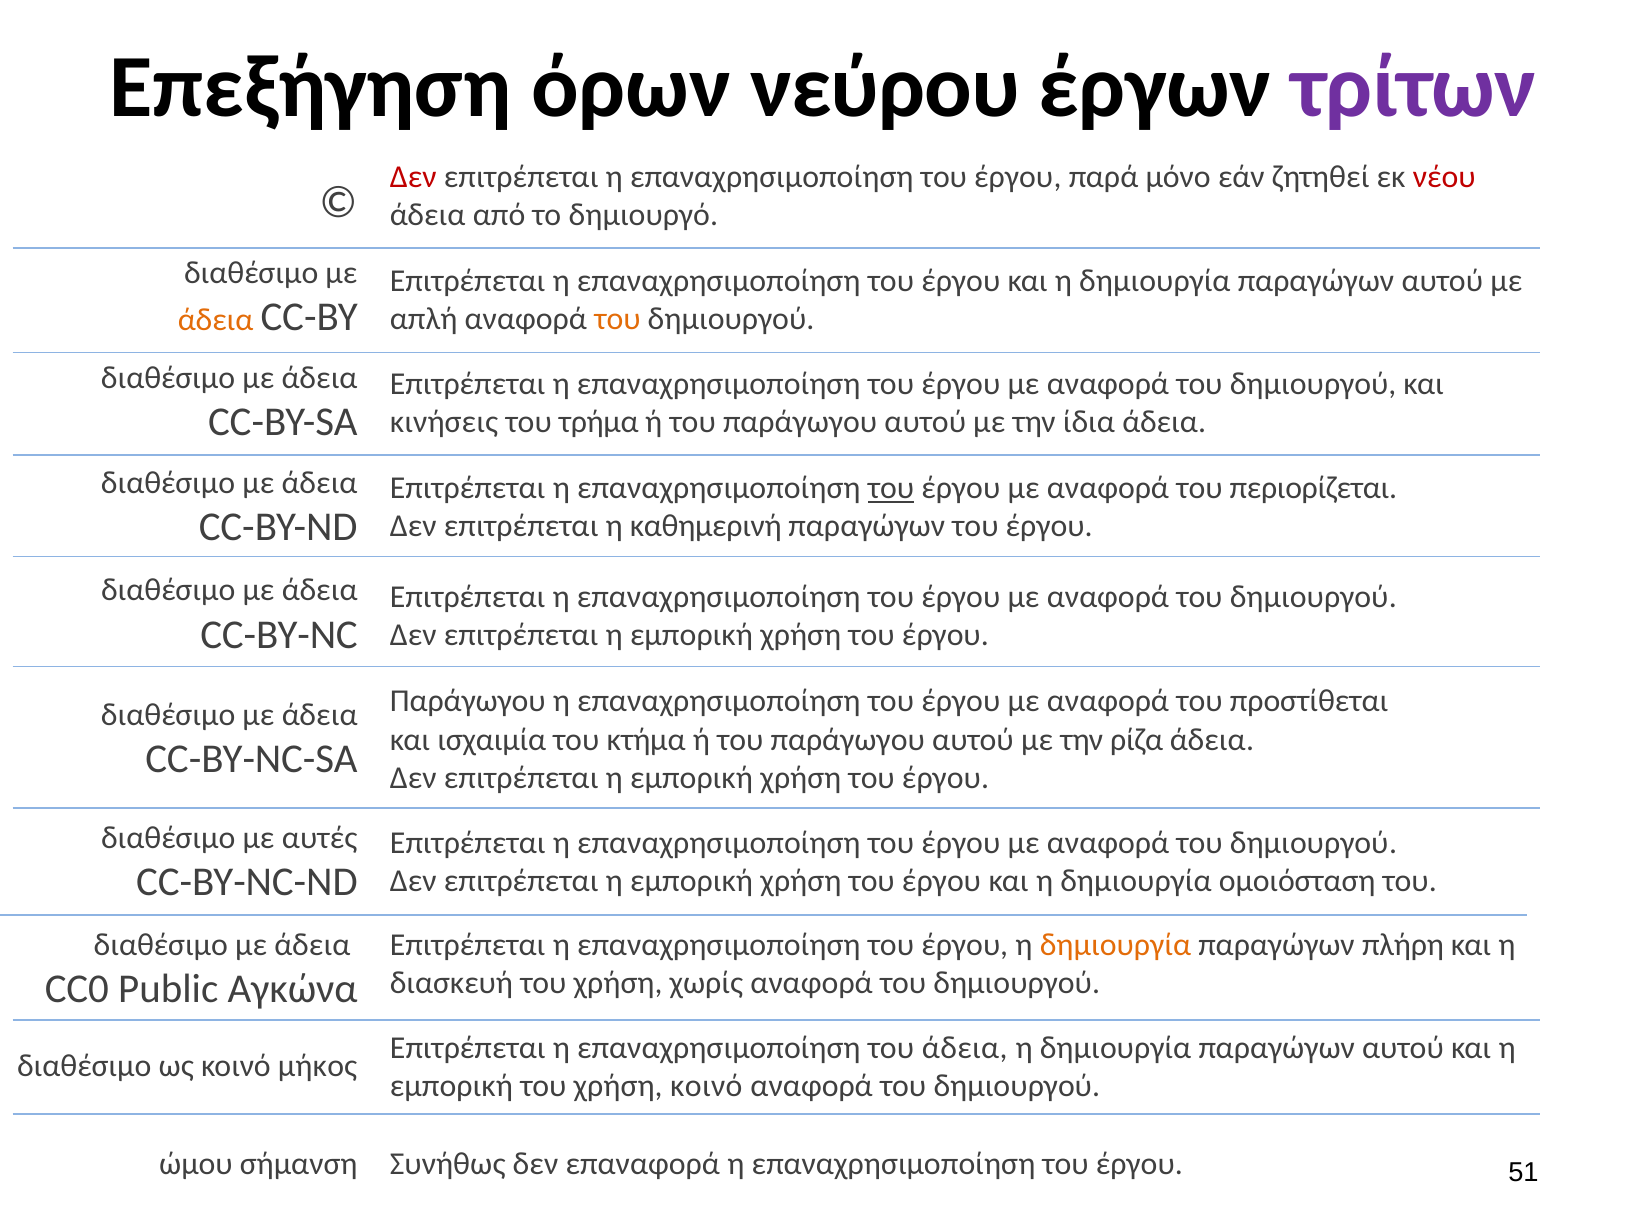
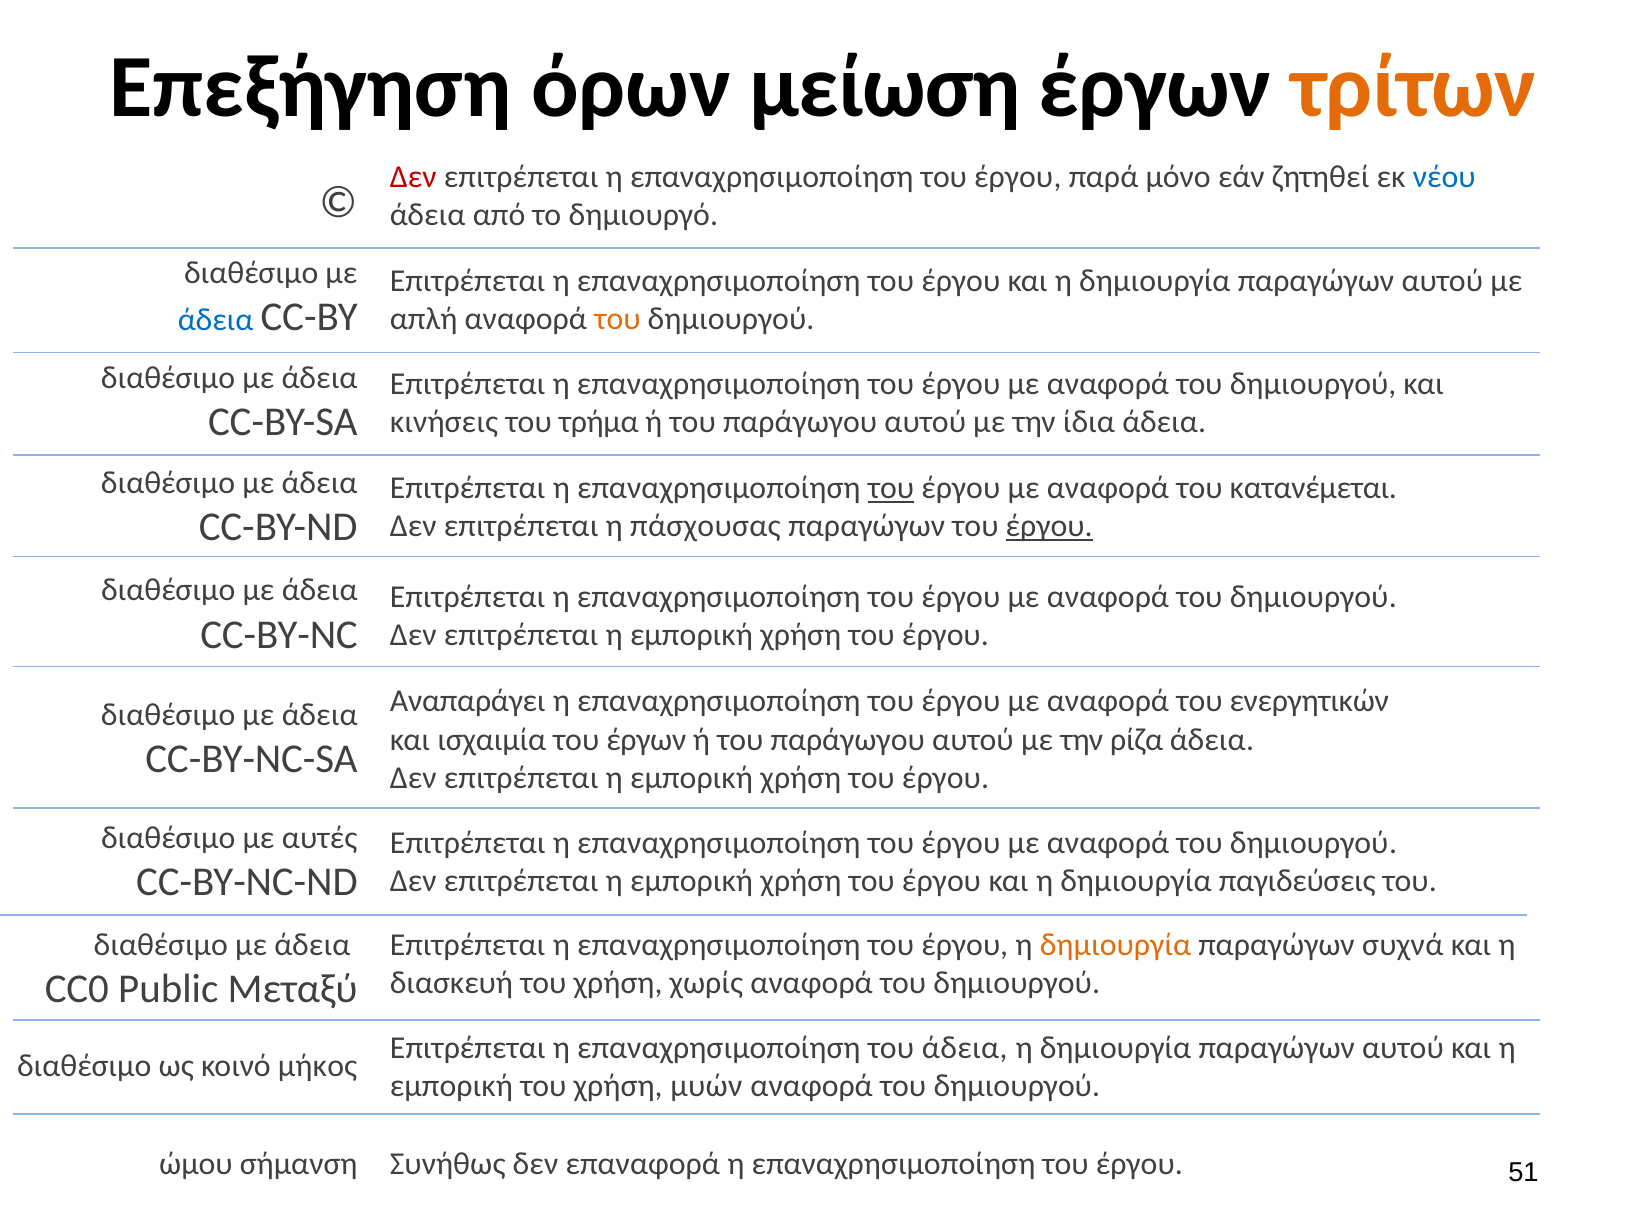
νεύρου: νεύρου -> μείωση
τρίτων colour: purple -> orange
νέου colour: red -> blue
άδεια at (216, 320) colour: orange -> blue
περιορίζεται: περιορίζεται -> κατανέμεται
καθημερινή: καθημερινή -> πάσχουσας
έργου at (1049, 526) underline: none -> present
Παράγωγου at (468, 701): Παράγωγου -> Αναπαράγει
προστίθεται: προστίθεται -> ενεργητικών
του κτήμα: κτήμα -> έργων
ομοιόσταση: ομοιόσταση -> παγιδεύσεις
πλήρη: πλήρη -> συχνά
Αγκώνα: Αγκώνα -> Μεταξύ
χρήση κοινό: κοινό -> μυών
